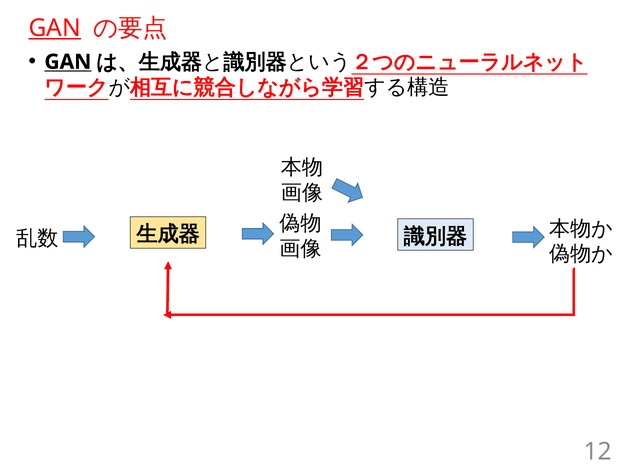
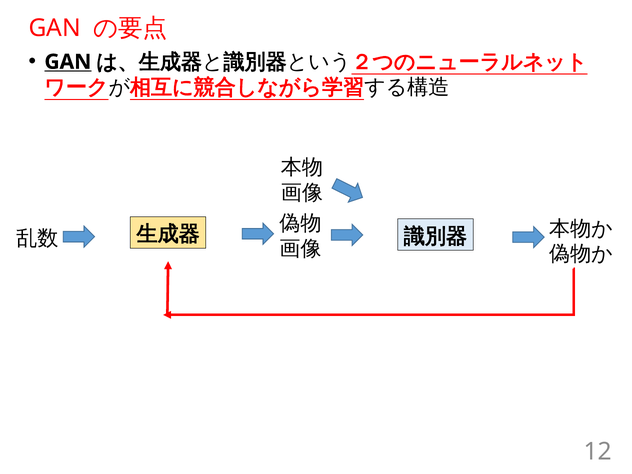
GAN at (55, 28) underline: present -> none
